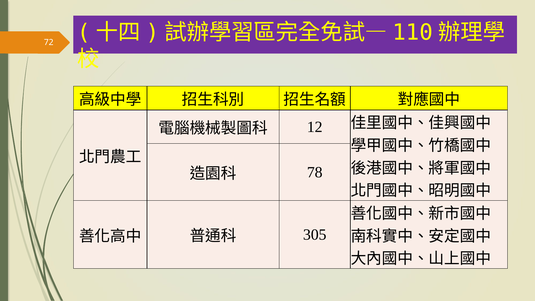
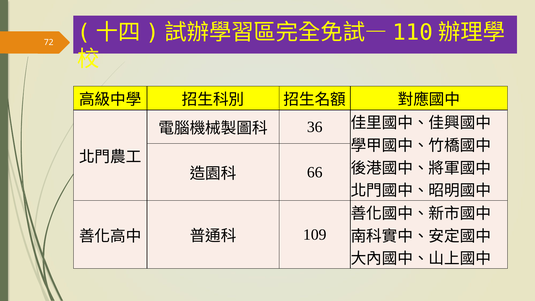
12: 12 -> 36
78: 78 -> 66
305: 305 -> 109
